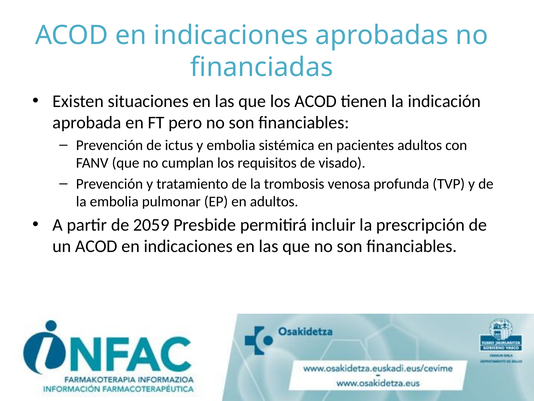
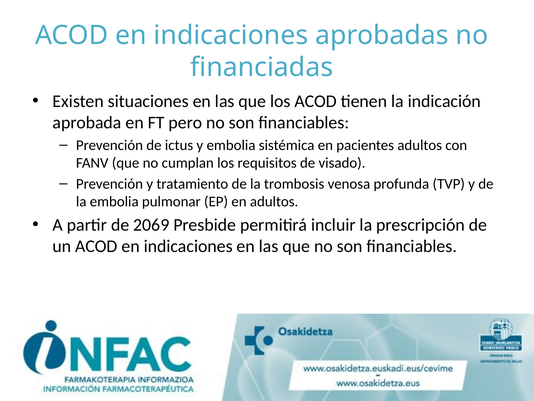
2059: 2059 -> 2069
